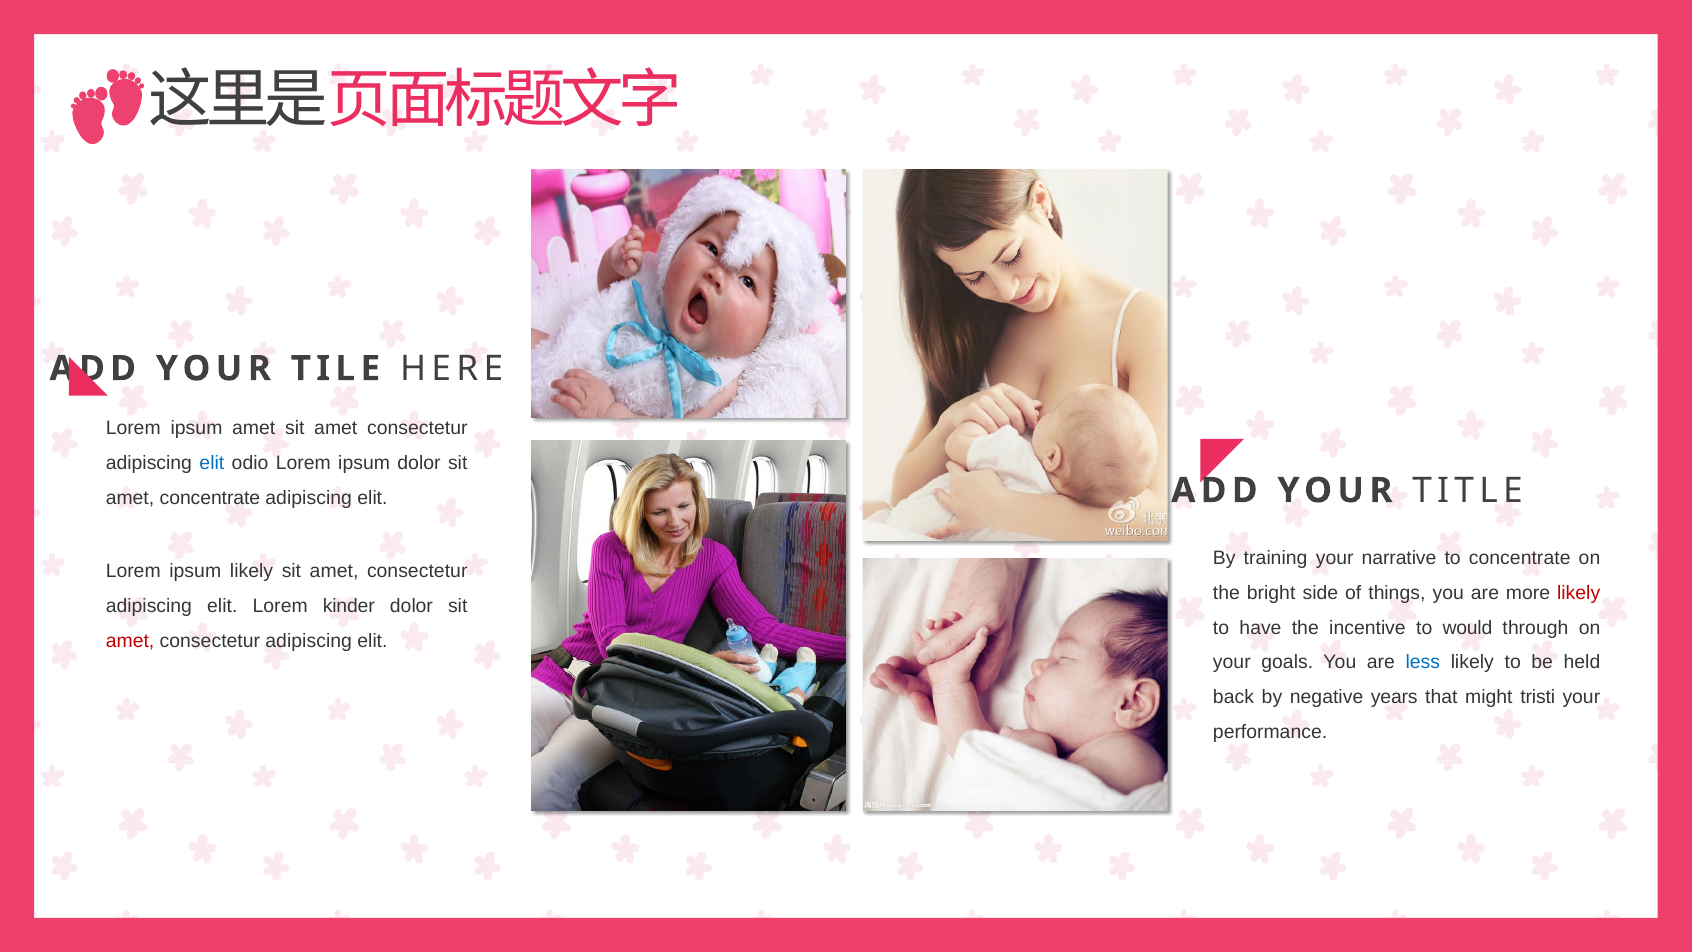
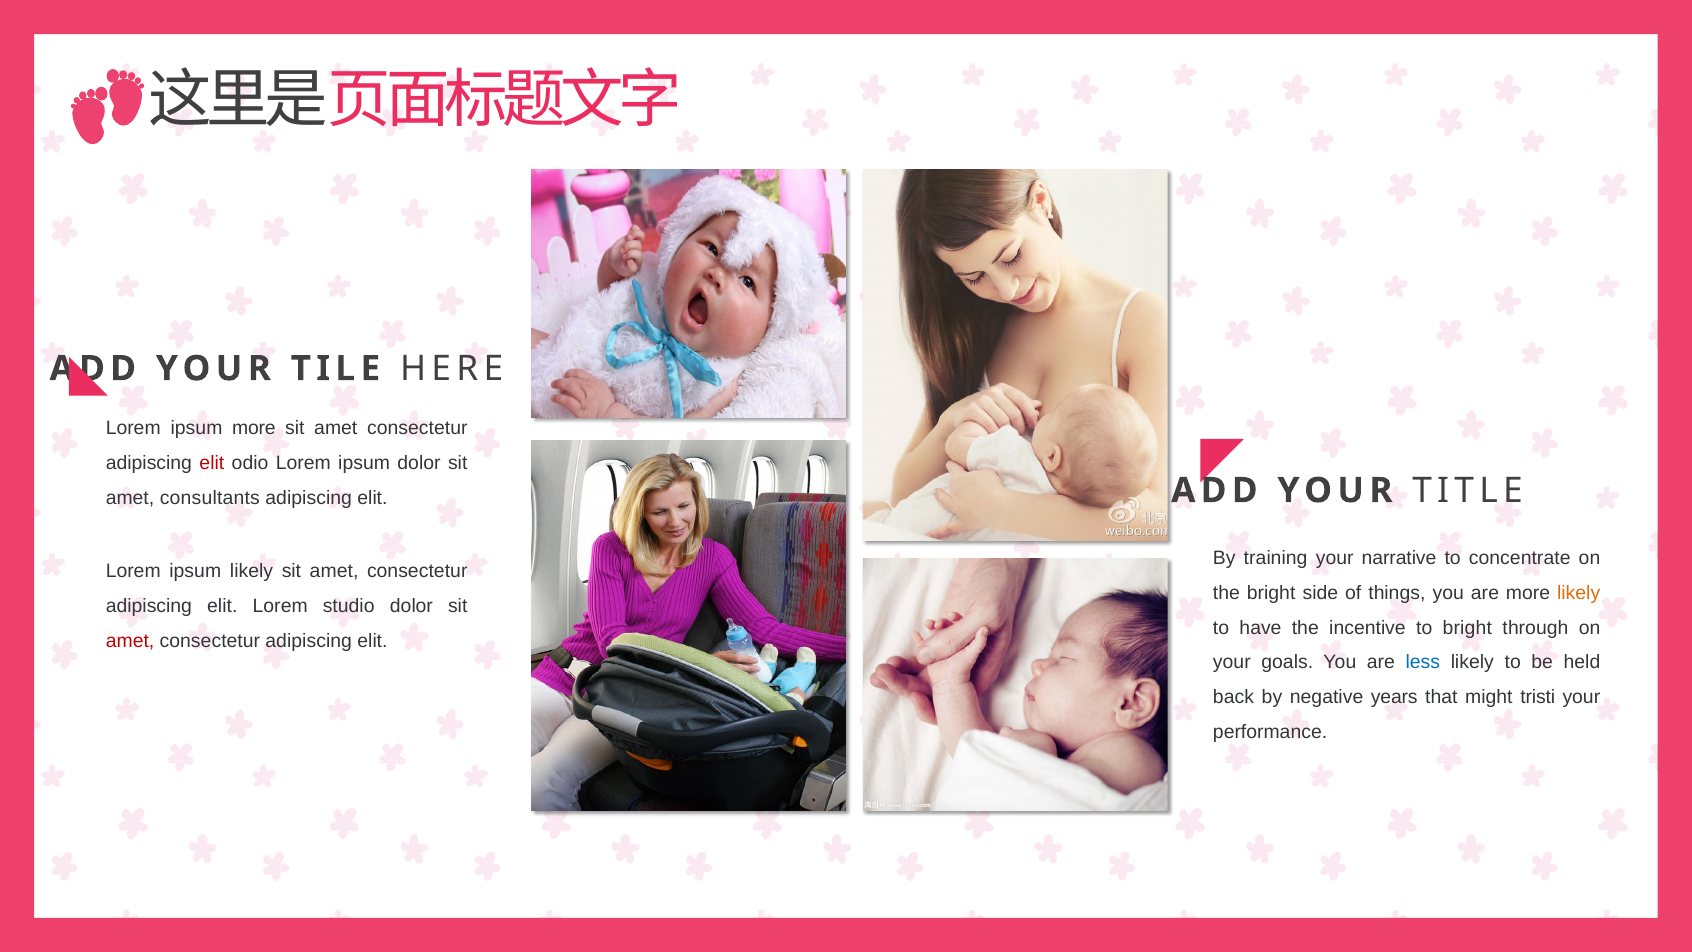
ipsum amet: amet -> more
elit at (212, 463) colour: blue -> red
amet concentrate: concentrate -> consultants
likely at (1579, 593) colour: red -> orange
kinder: kinder -> studio
to would: would -> bright
